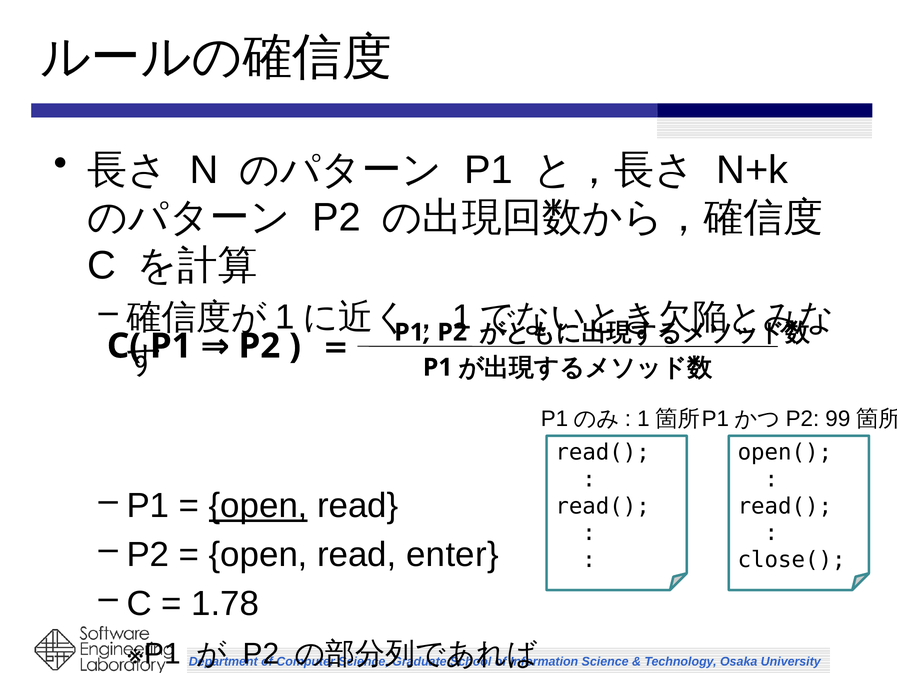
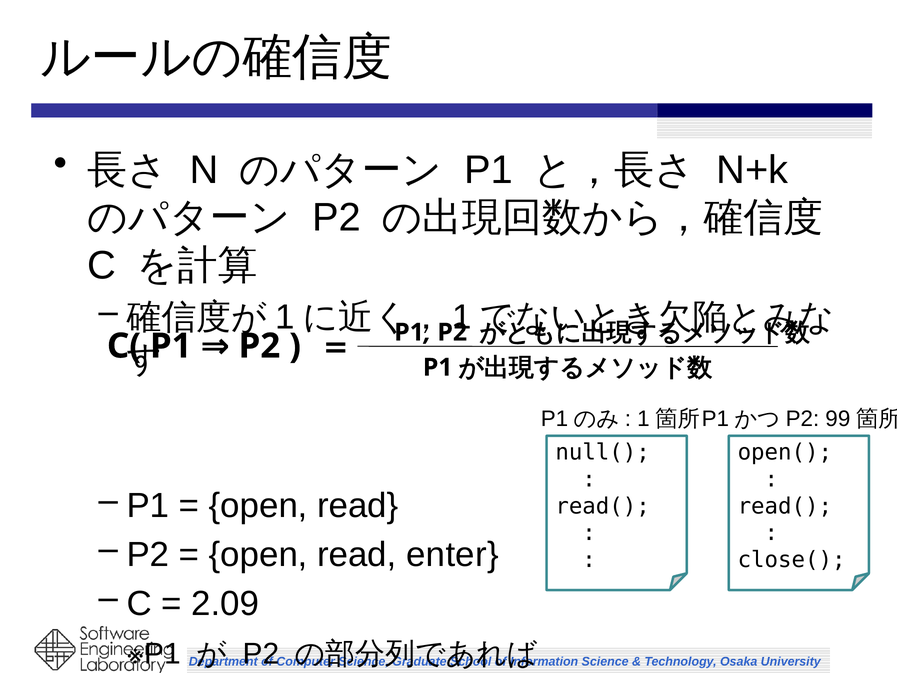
read( at (603, 452): read( -> null(
open at (258, 506) underline: present -> none
1.78: 1.78 -> 2.09
